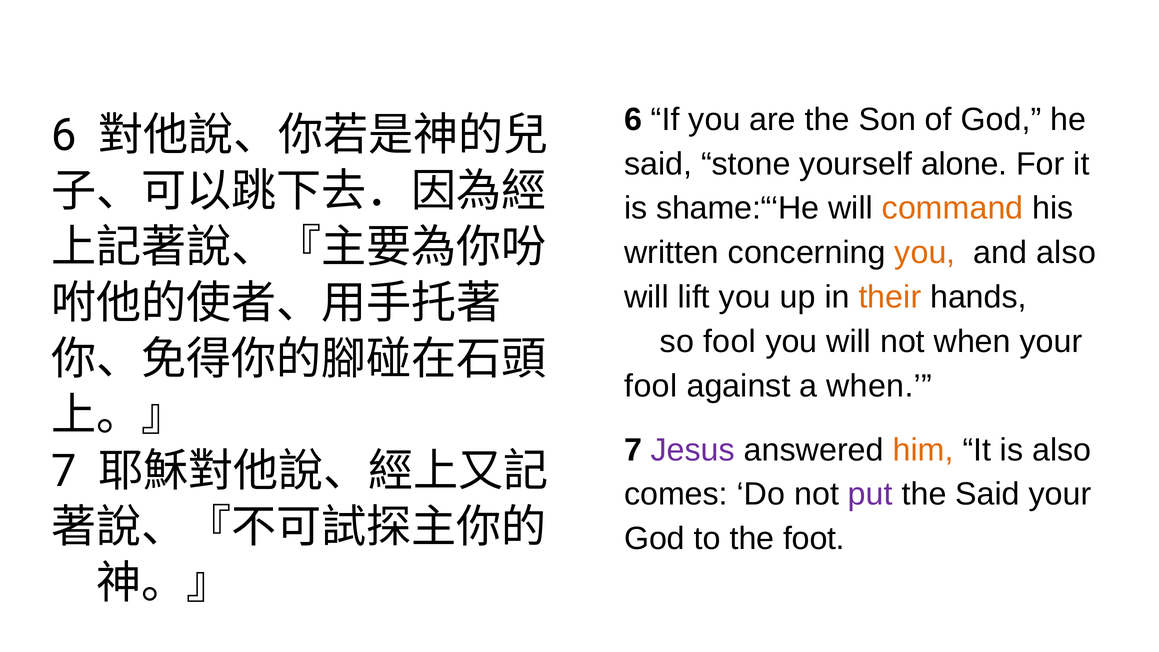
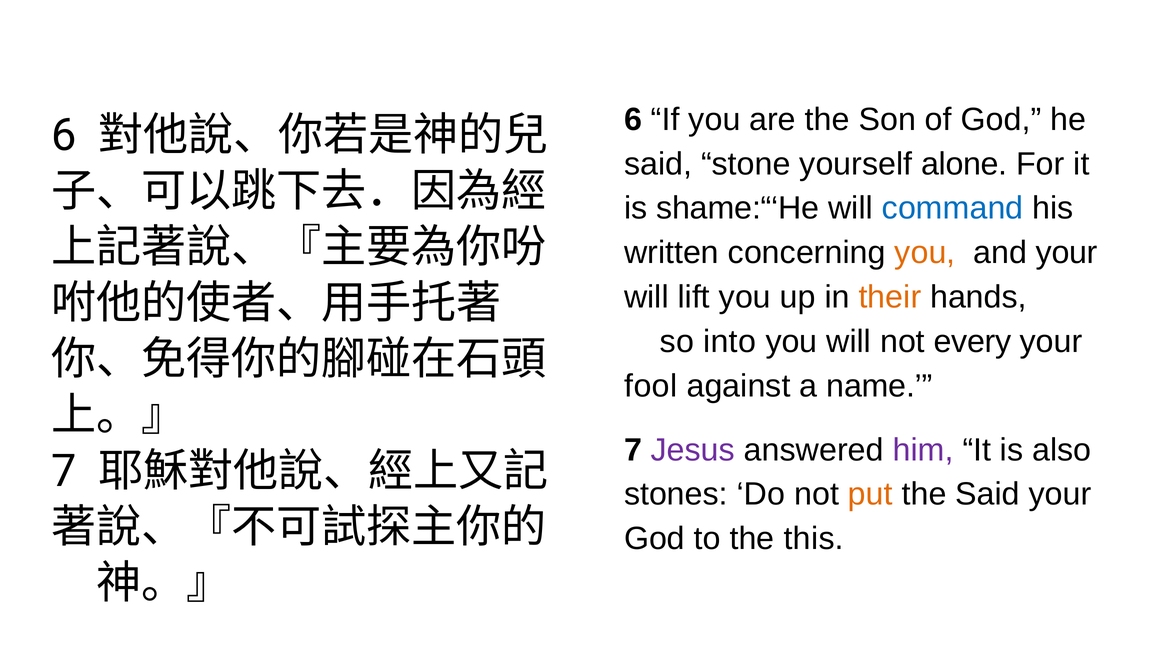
command colour: orange -> blue
and also: also -> your
so fool: fool -> into
not when: when -> every
a when: when -> name
him colour: orange -> purple
comes: comes -> stones
put colour: purple -> orange
foot: foot -> this
